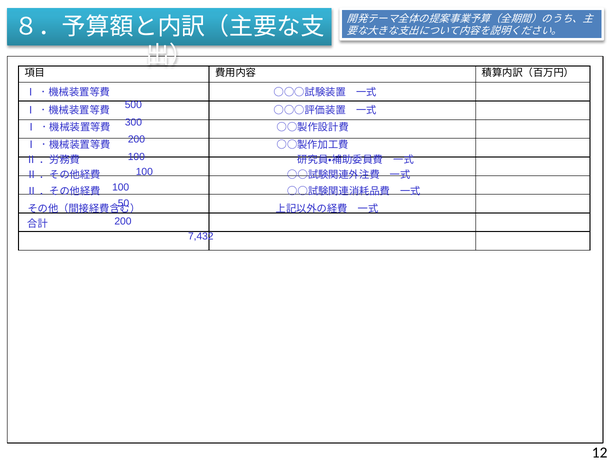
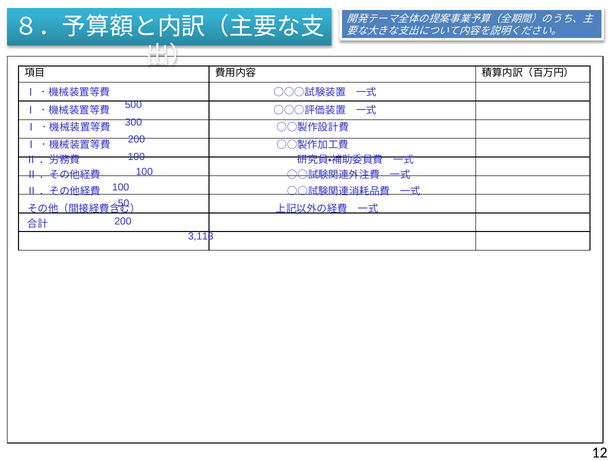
7,432: 7,432 -> 3,113
